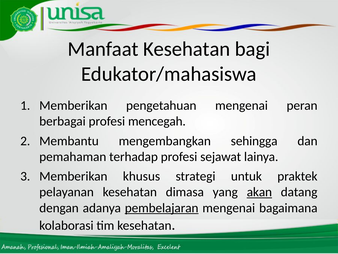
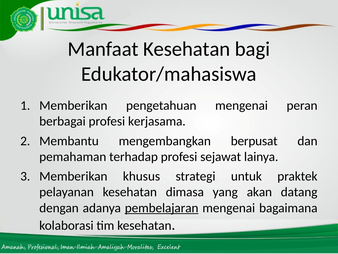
mencegah: mencegah -> kerjasama
sehingga: sehingga -> berpusat
akan underline: present -> none
